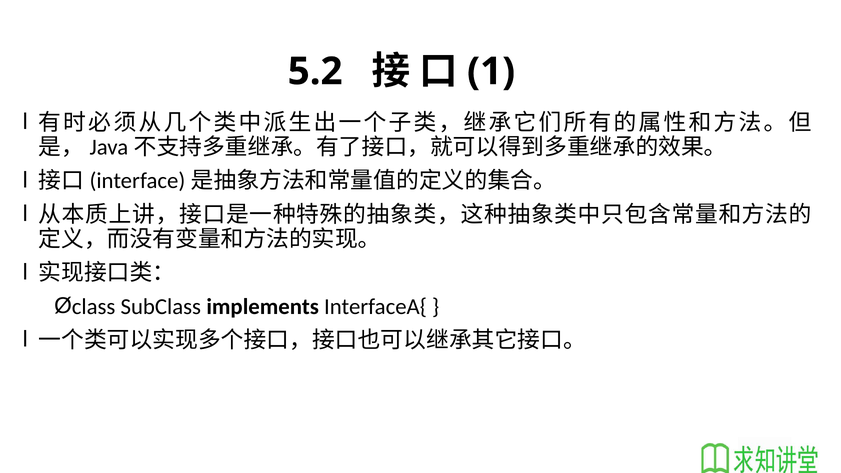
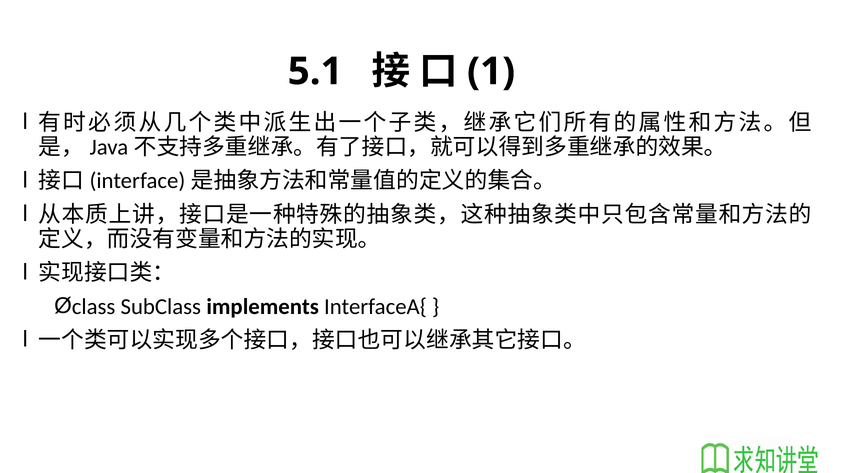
5.2: 5.2 -> 5.1
